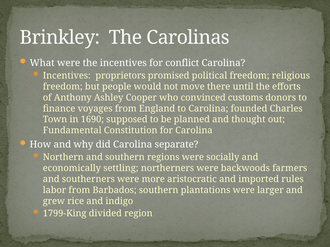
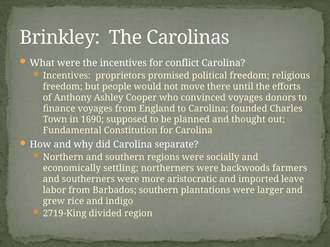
convinced customs: customs -> voyages
rules: rules -> leave
1799-King: 1799-King -> 2719-King
